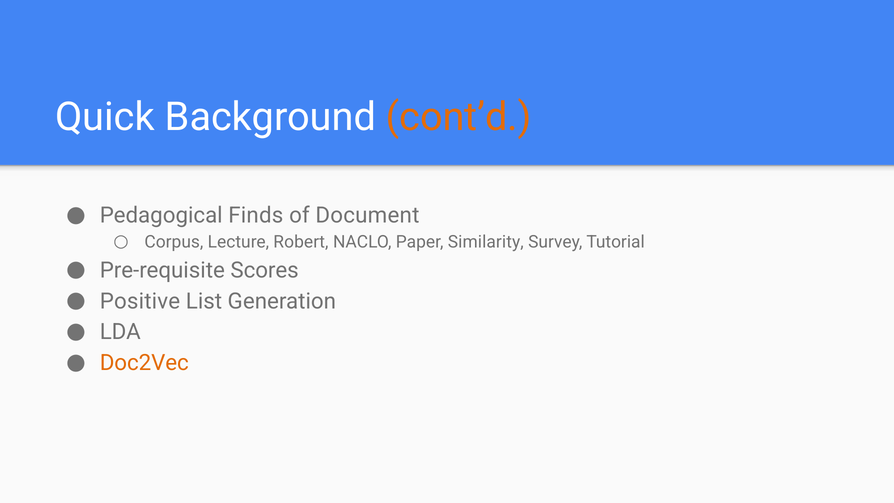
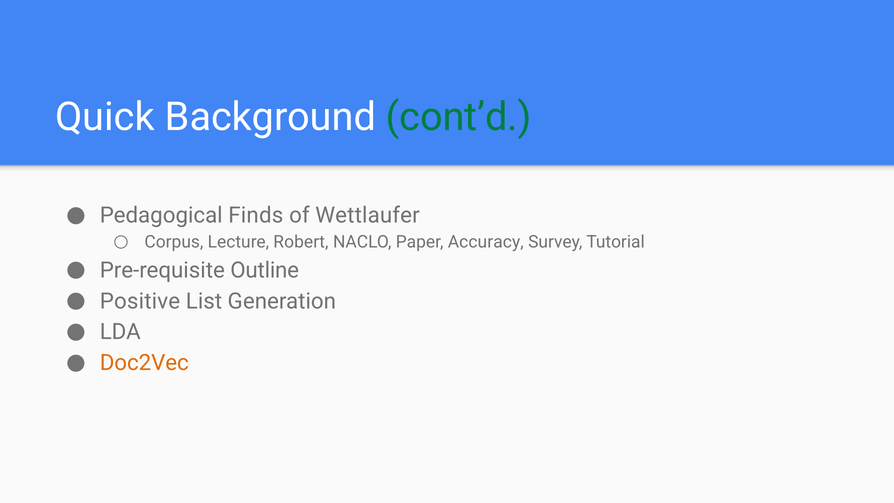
cont’d colour: orange -> green
Document: Document -> Wettlaufer
Similarity: Similarity -> Accuracy
Scores: Scores -> Outline
